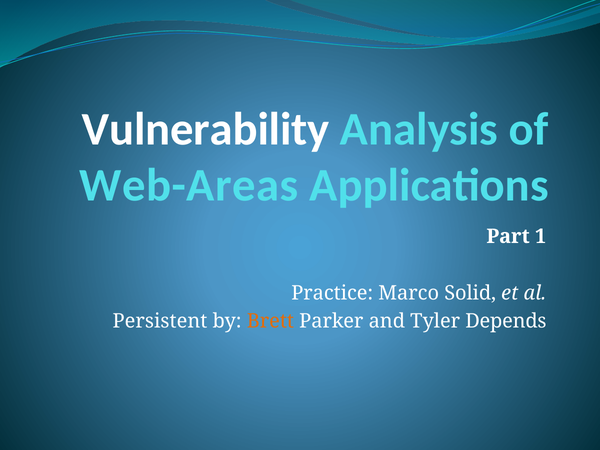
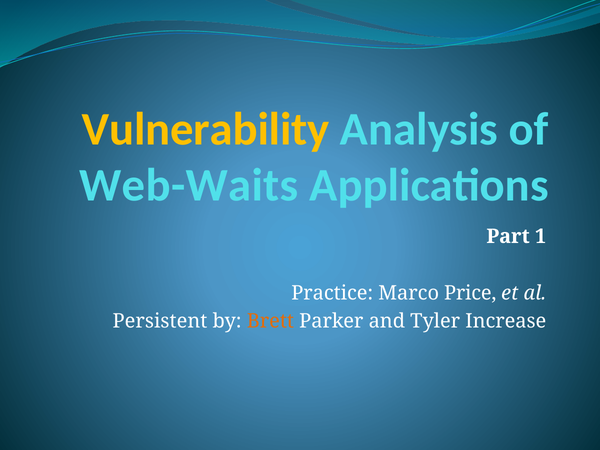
Vulnerability colour: white -> yellow
Web-Areas: Web-Areas -> Web-Waits
Solid: Solid -> Price
Depends: Depends -> Increase
